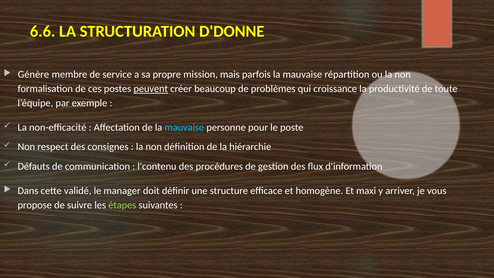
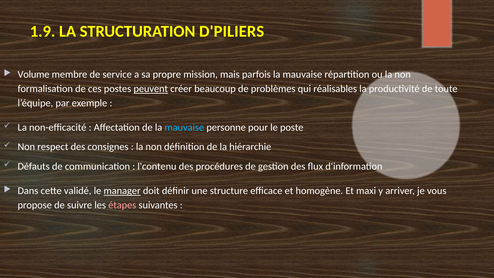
6.6: 6.6 -> 1.9
D'DONNE: D'DONNE -> D'PILIERS
Génère: Génère -> Volume
croissance: croissance -> réalisables
manager underline: none -> present
étapes colour: light green -> pink
